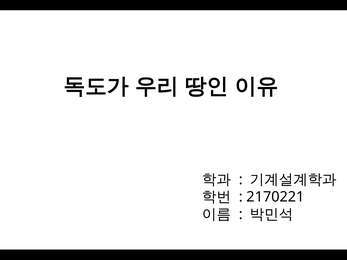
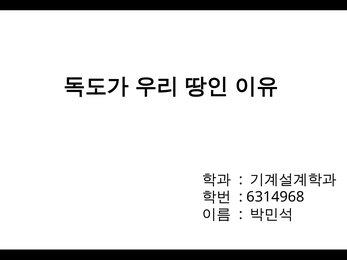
2170221: 2170221 -> 6314968
